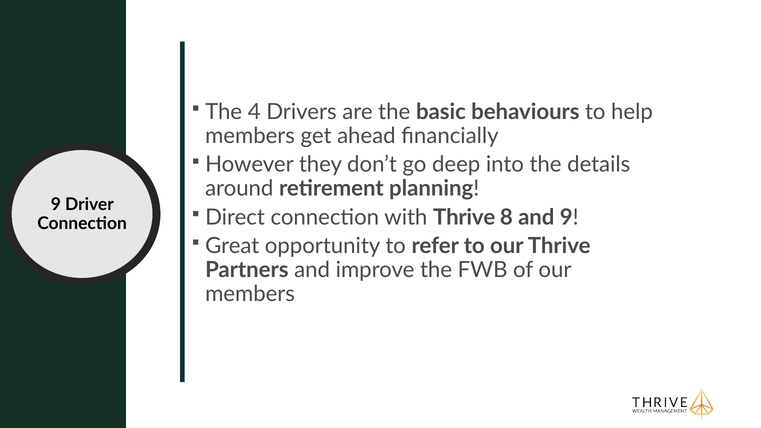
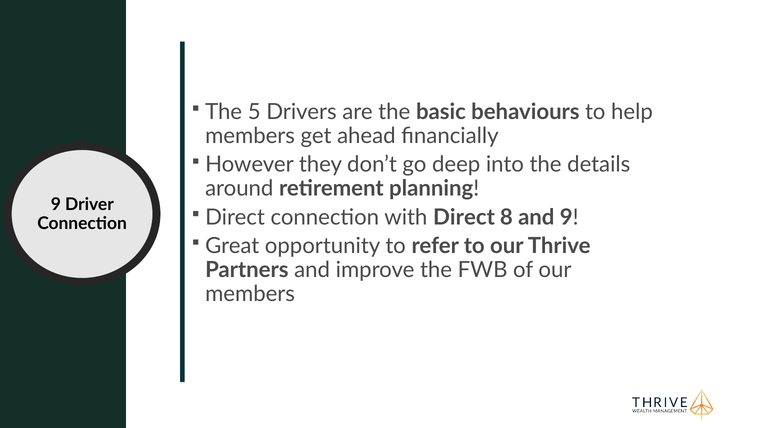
4: 4 -> 5
with Thrive: Thrive -> Direct
